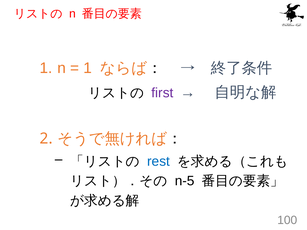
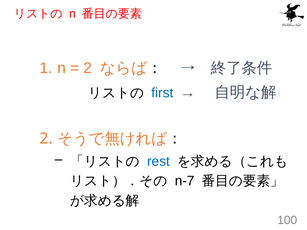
1 at (88, 68): 1 -> 2
first colour: purple -> blue
n-5: n-5 -> n-7
